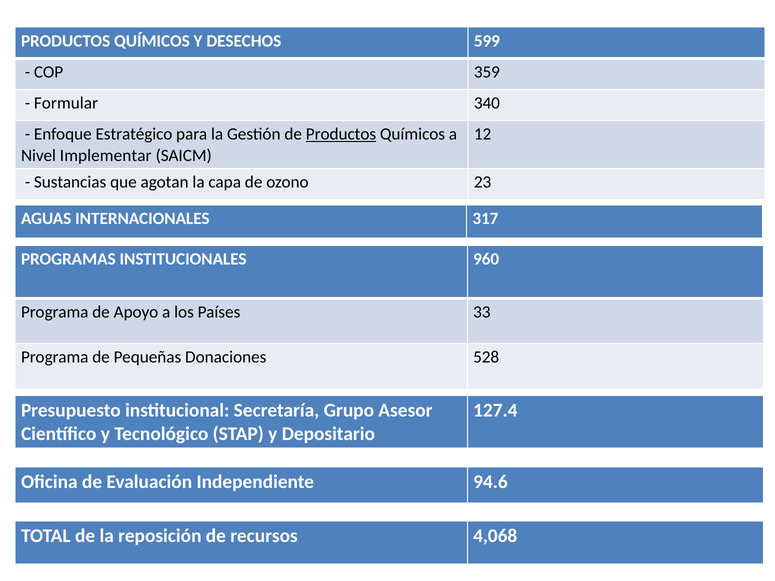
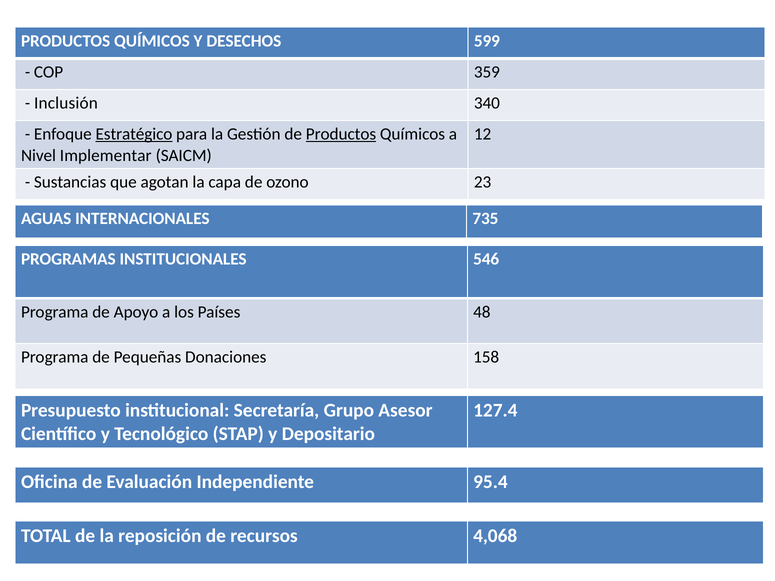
Formular: Formular -> Inclusión
Estratégico underline: none -> present
317: 317 -> 735
960: 960 -> 546
33: 33 -> 48
528: 528 -> 158
94.6: 94.6 -> 95.4
